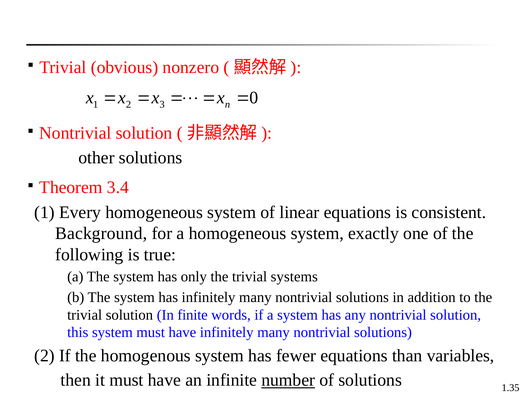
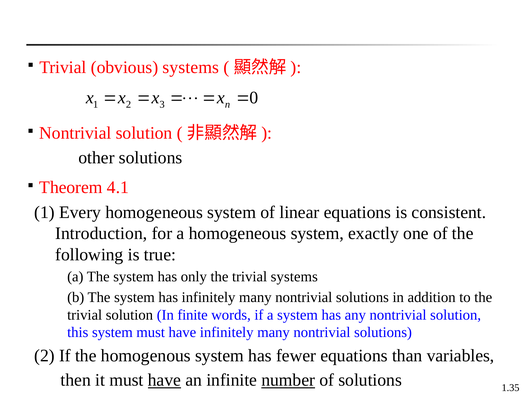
obvious nonzero: nonzero -> systems
3.4: 3.4 -> 4.1
Background: Background -> Introduction
have at (164, 379) underline: none -> present
